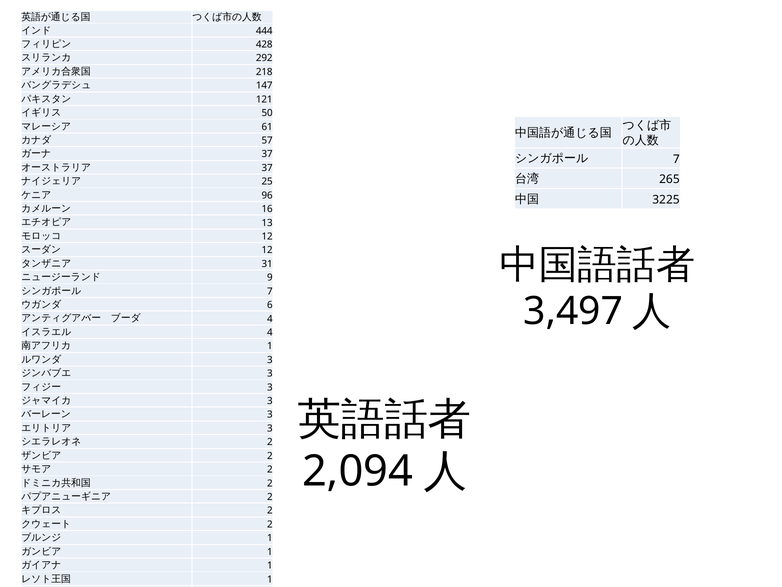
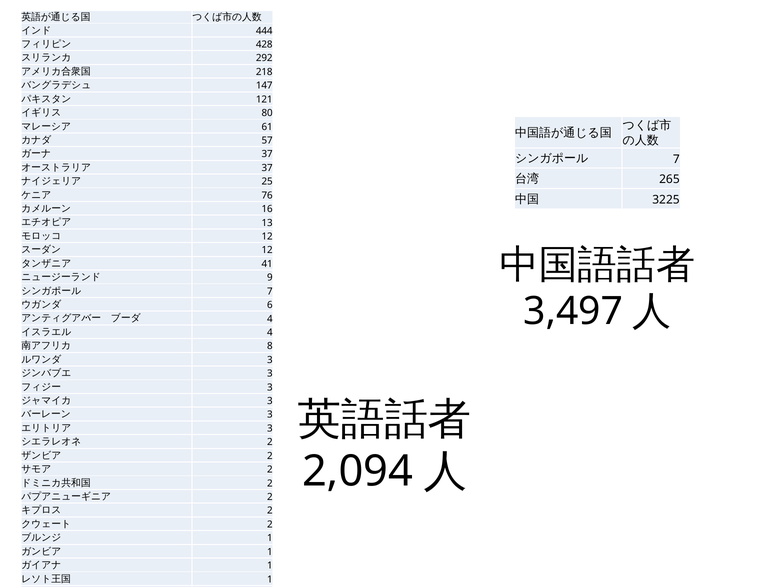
50: 50 -> 80
96: 96 -> 76
31: 31 -> 41
1 at (270, 346): 1 -> 8
